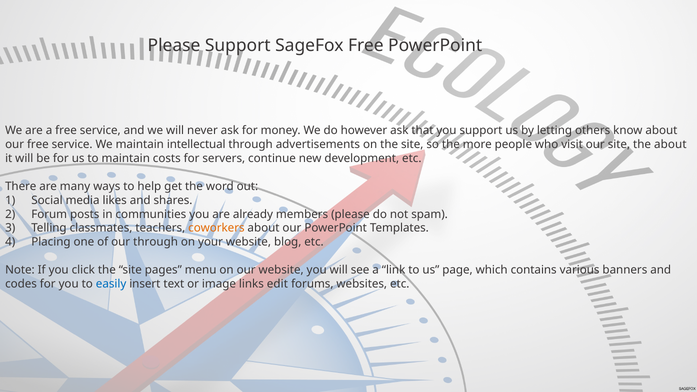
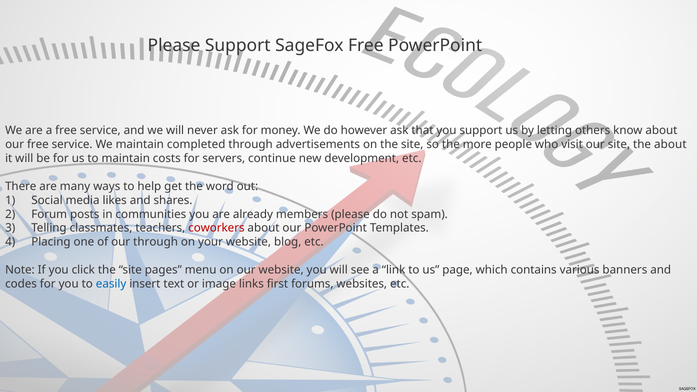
intellectual: intellectual -> completed
coworkers colour: orange -> red
edit: edit -> first
